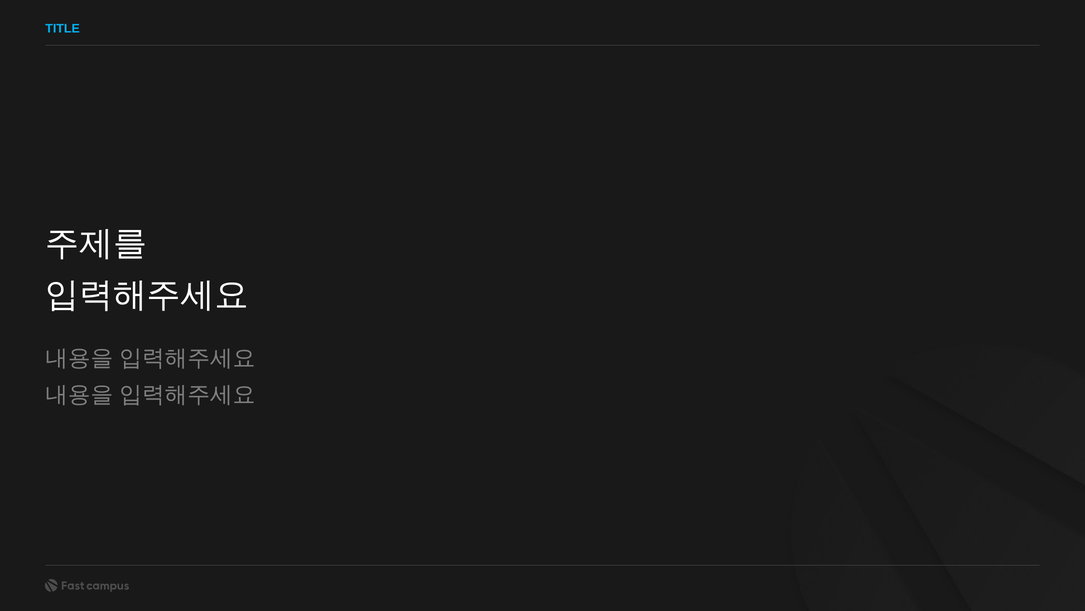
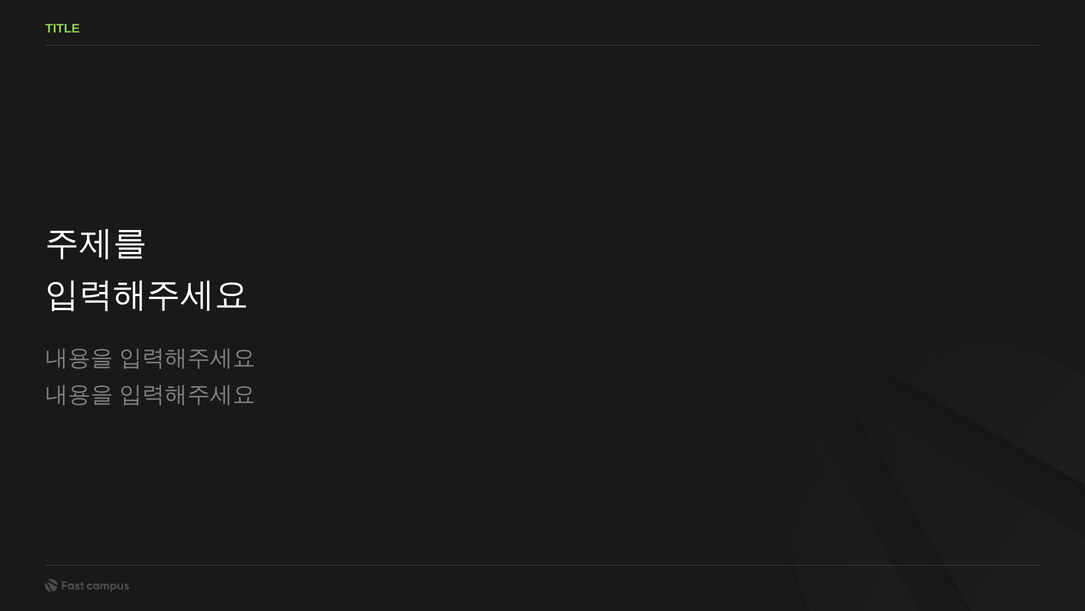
TITLE colour: light blue -> light green
